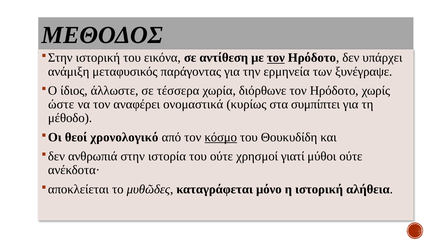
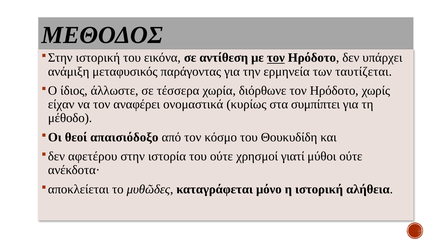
ξυνέγραψε: ξυνέγραψε -> ταυτίζεται
ώστε: ώστε -> είχαν
χρονολογικό: χρονολογικό -> απαισιόδοξο
κόσμο underline: present -> none
ανθρωπιά: ανθρωπιά -> αφετέρου
